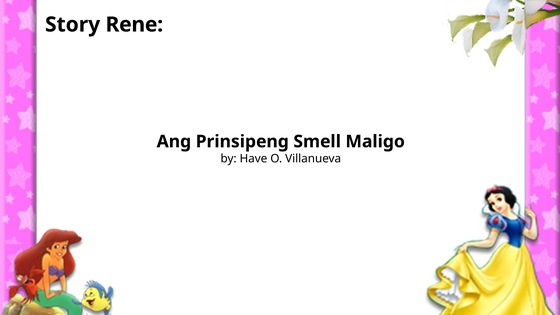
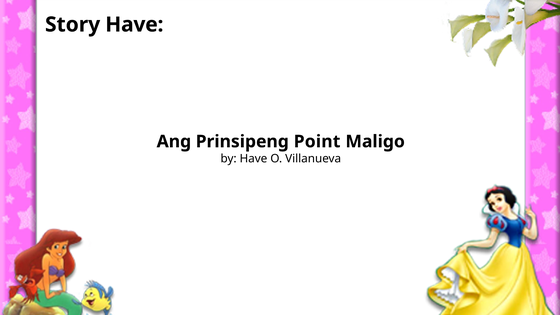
Story Rene: Rene -> Have
Smell: Smell -> Point
